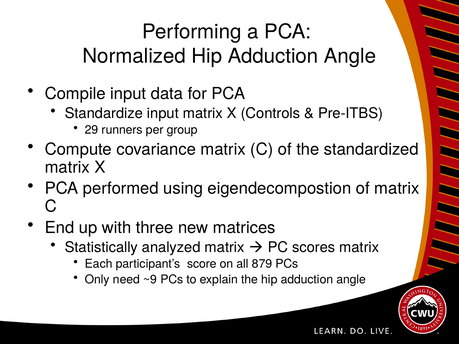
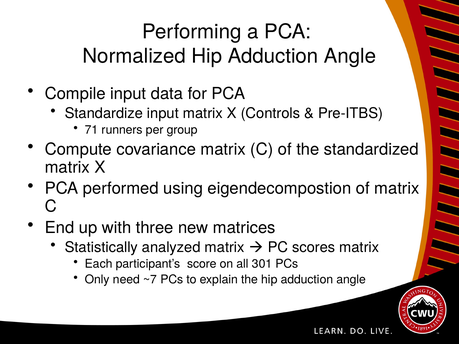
29: 29 -> 71
879: 879 -> 301
~9: ~9 -> ~7
